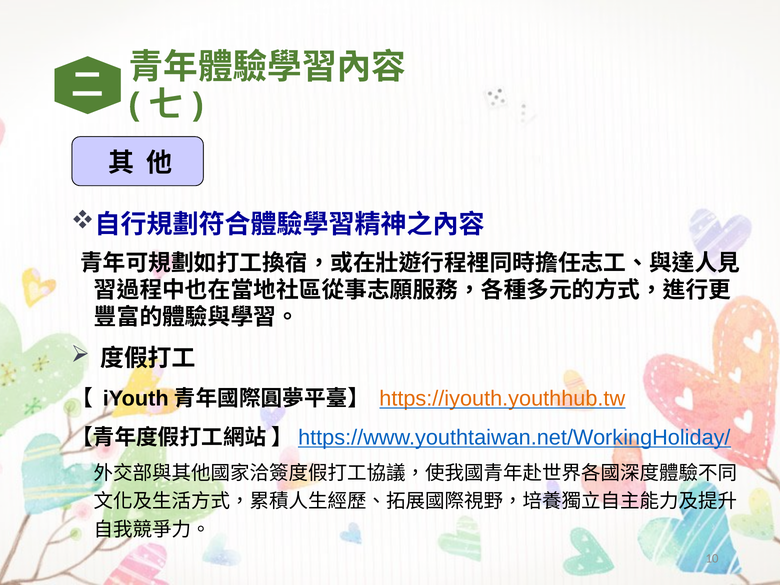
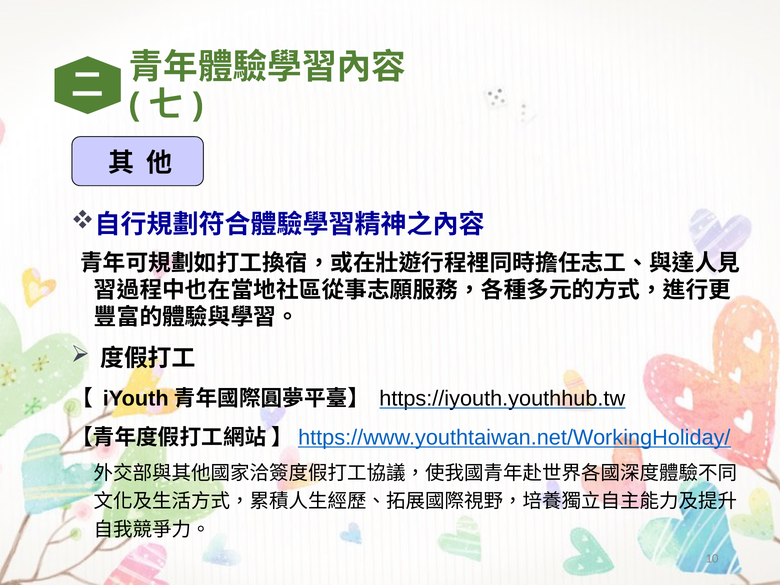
https://iyouth.youthhub.tw colour: orange -> black
